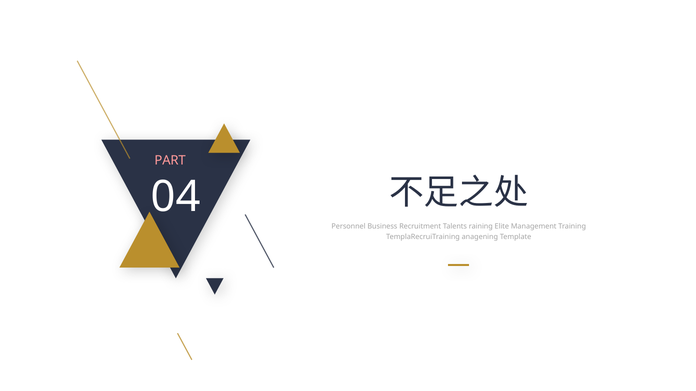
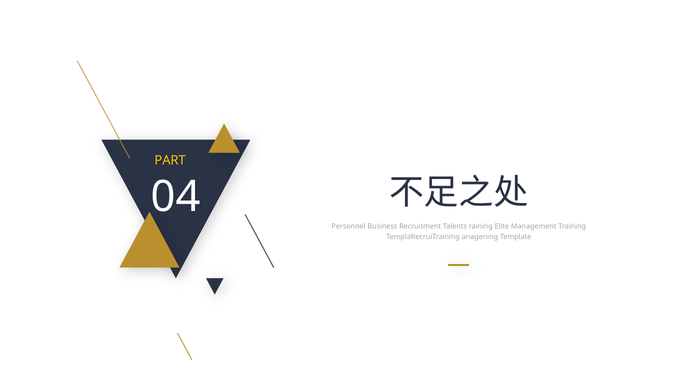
PART colour: pink -> yellow
